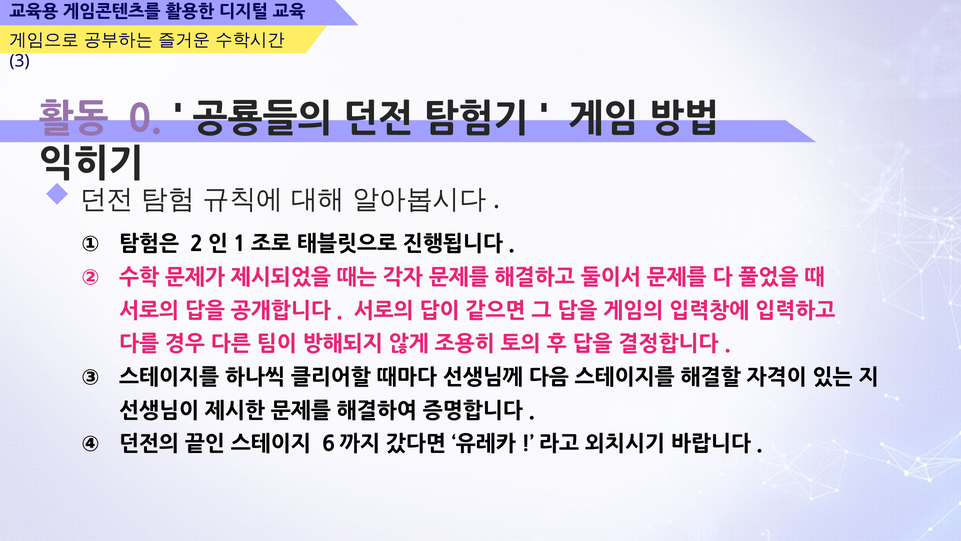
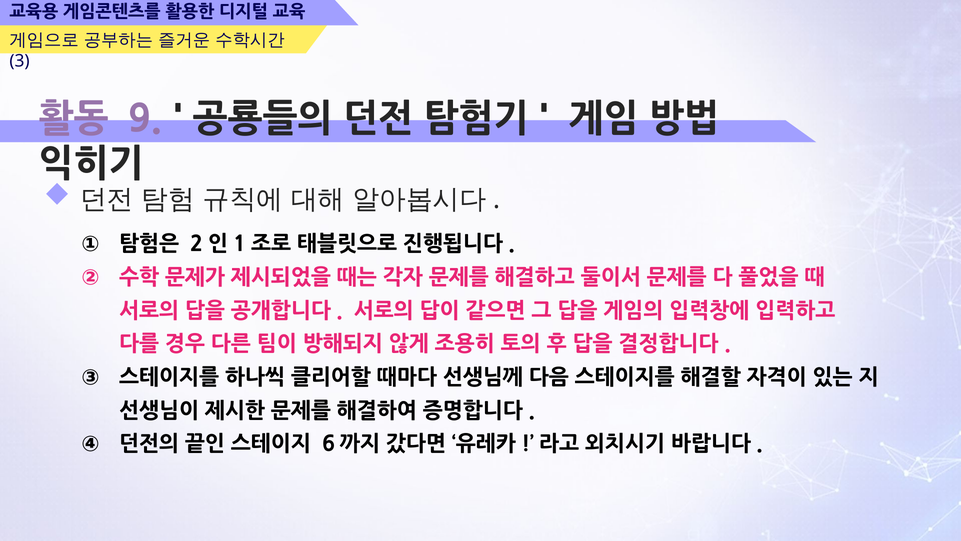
0: 0 -> 9
